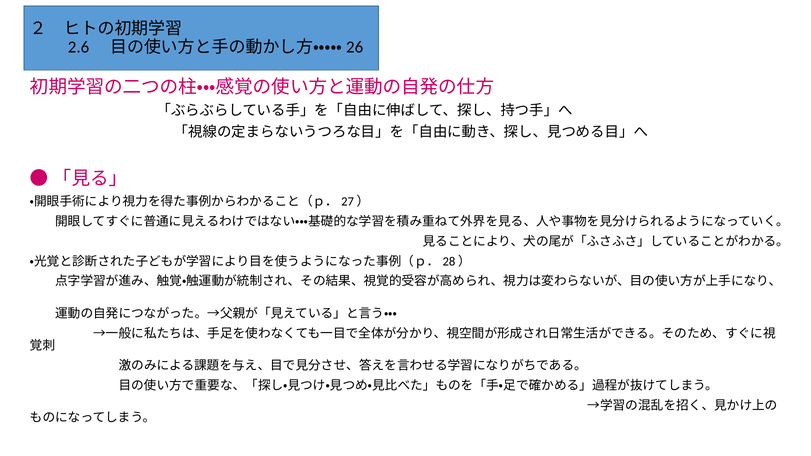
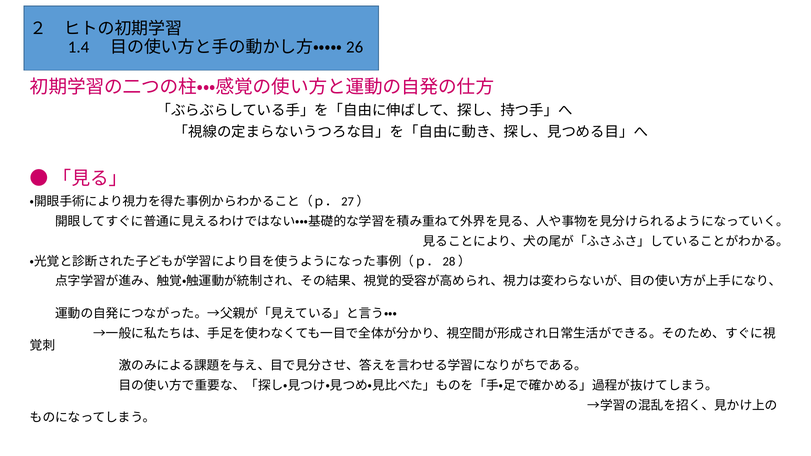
2.6: 2.6 -> 1.4
